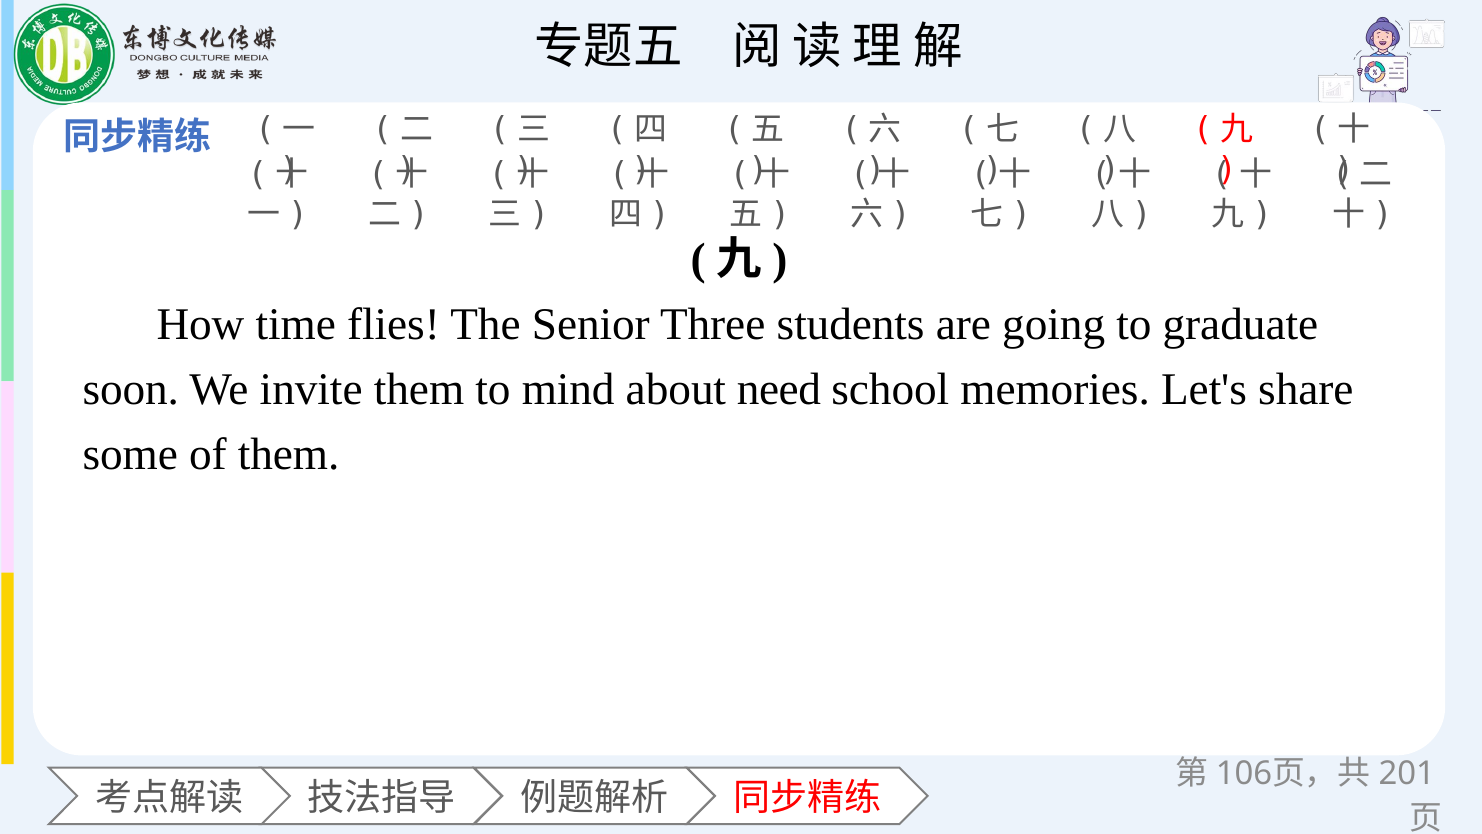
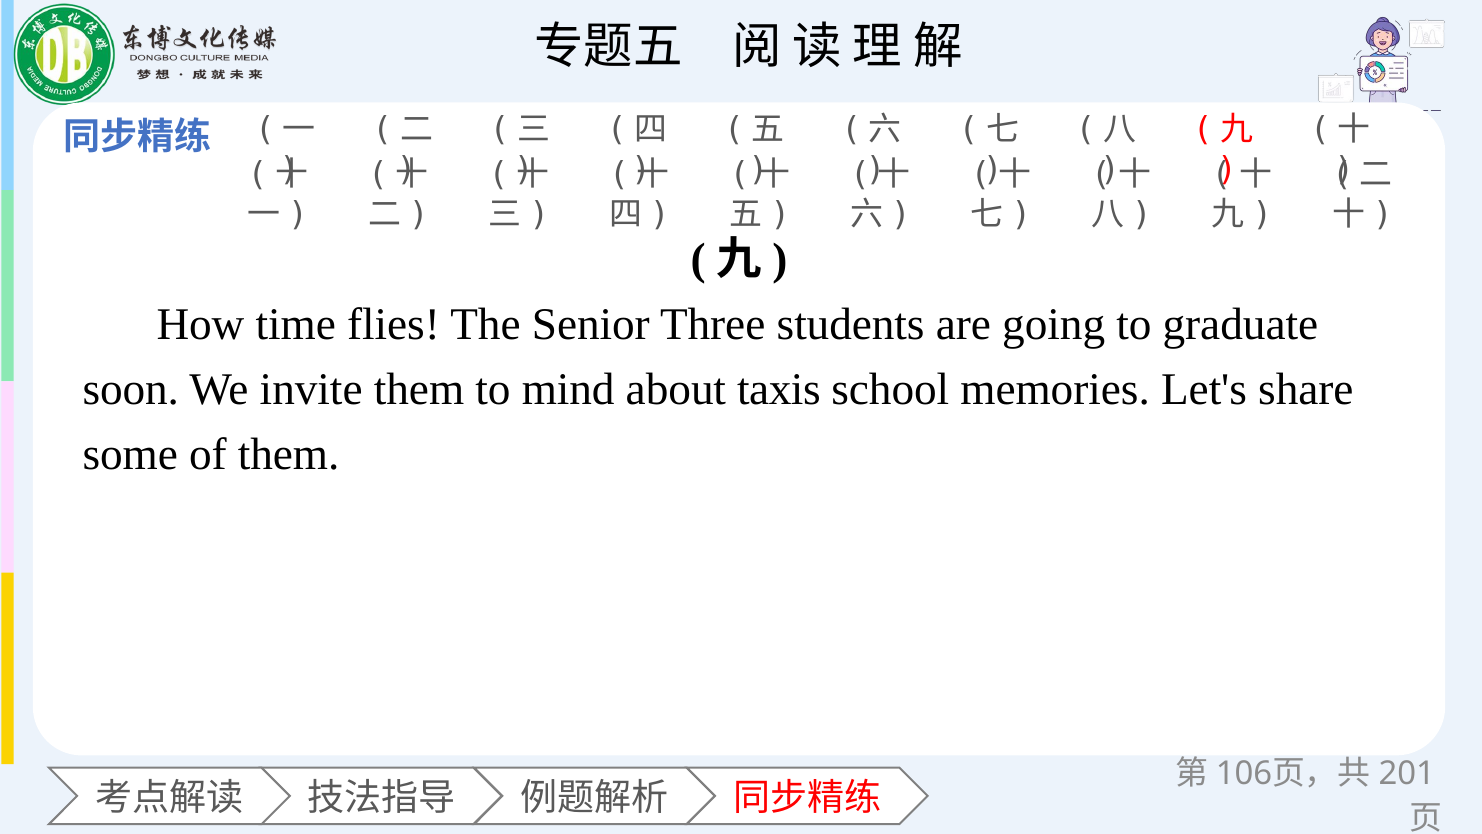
need: need -> taxis
